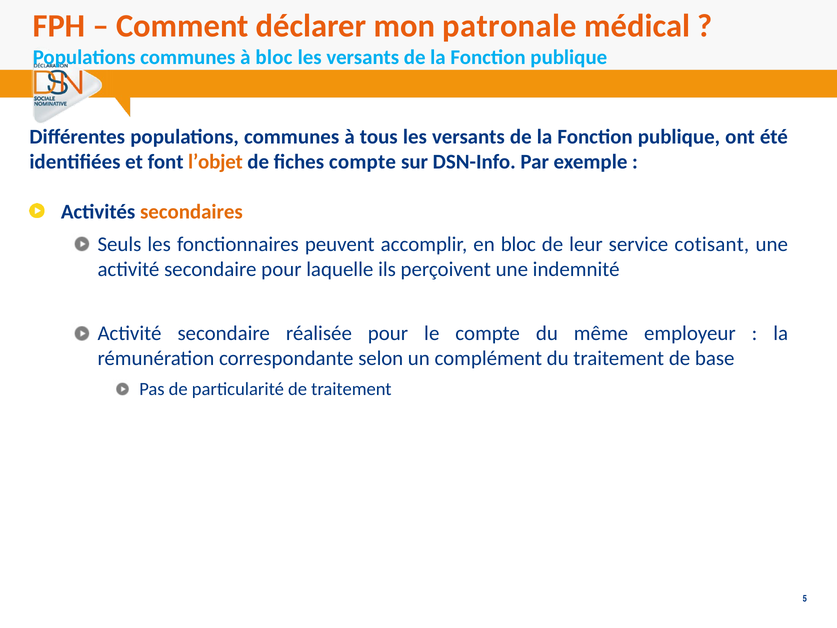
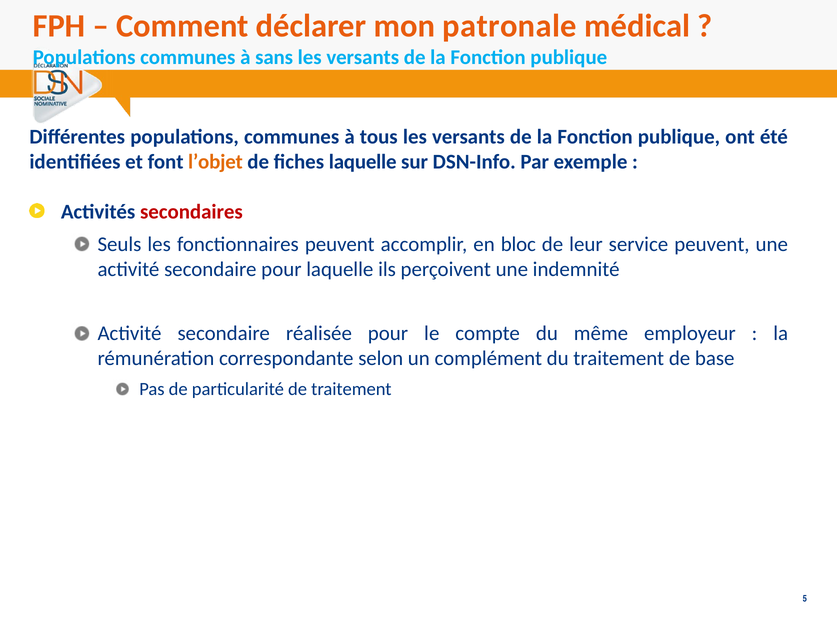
à bloc: bloc -> sans
fiches compte: compte -> laquelle
secondaires colour: orange -> red
service cotisant: cotisant -> peuvent
